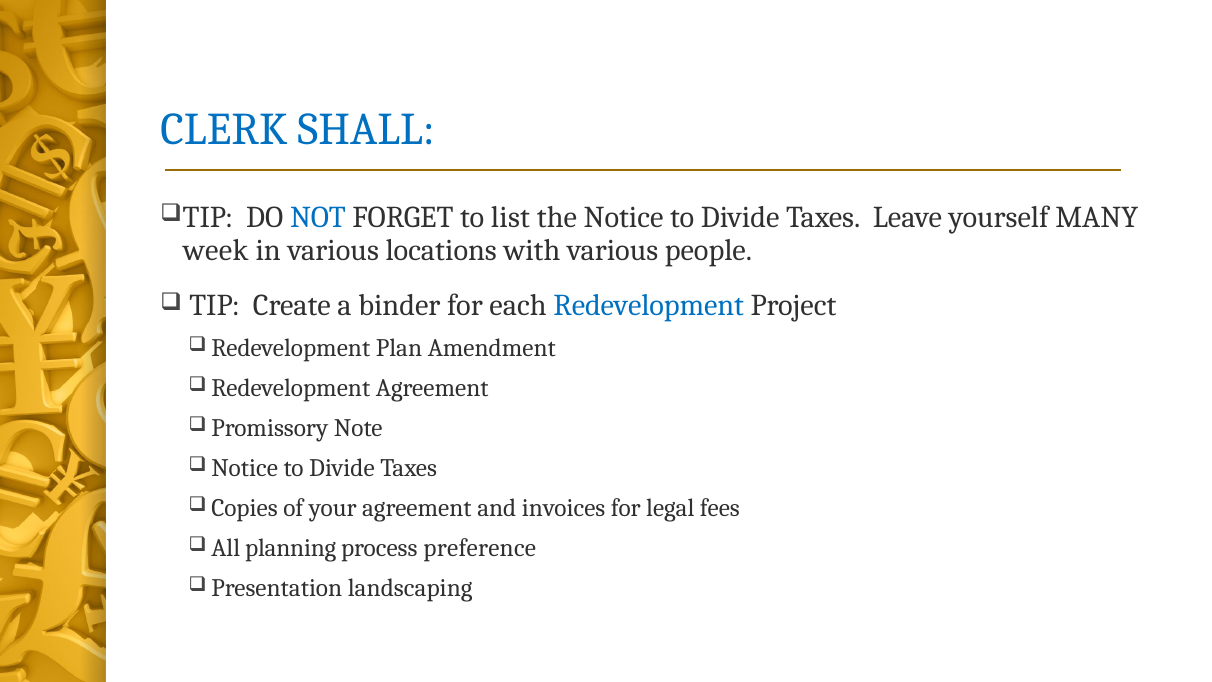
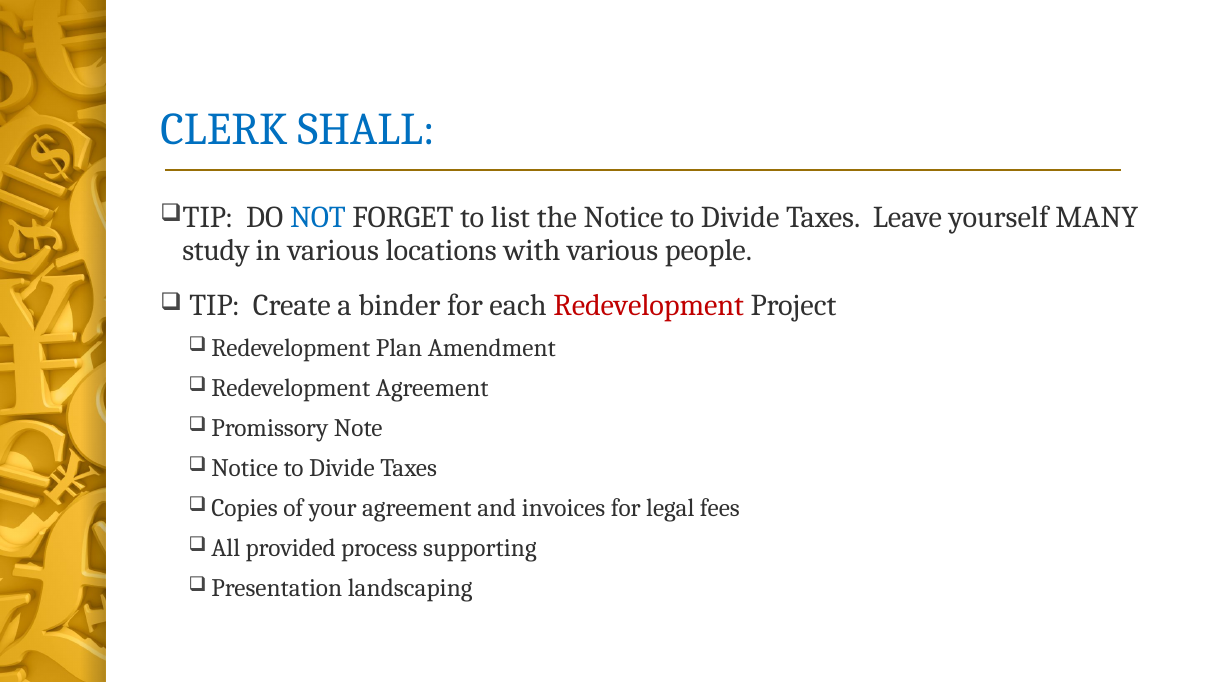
week: week -> study
Redevelopment colour: blue -> red
planning: planning -> provided
preference: preference -> supporting
